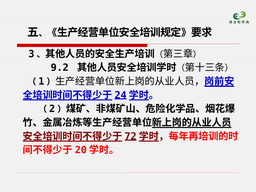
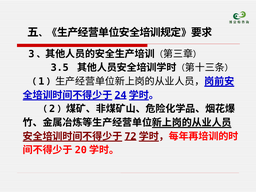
9.2: 9.2 -> 3.5
